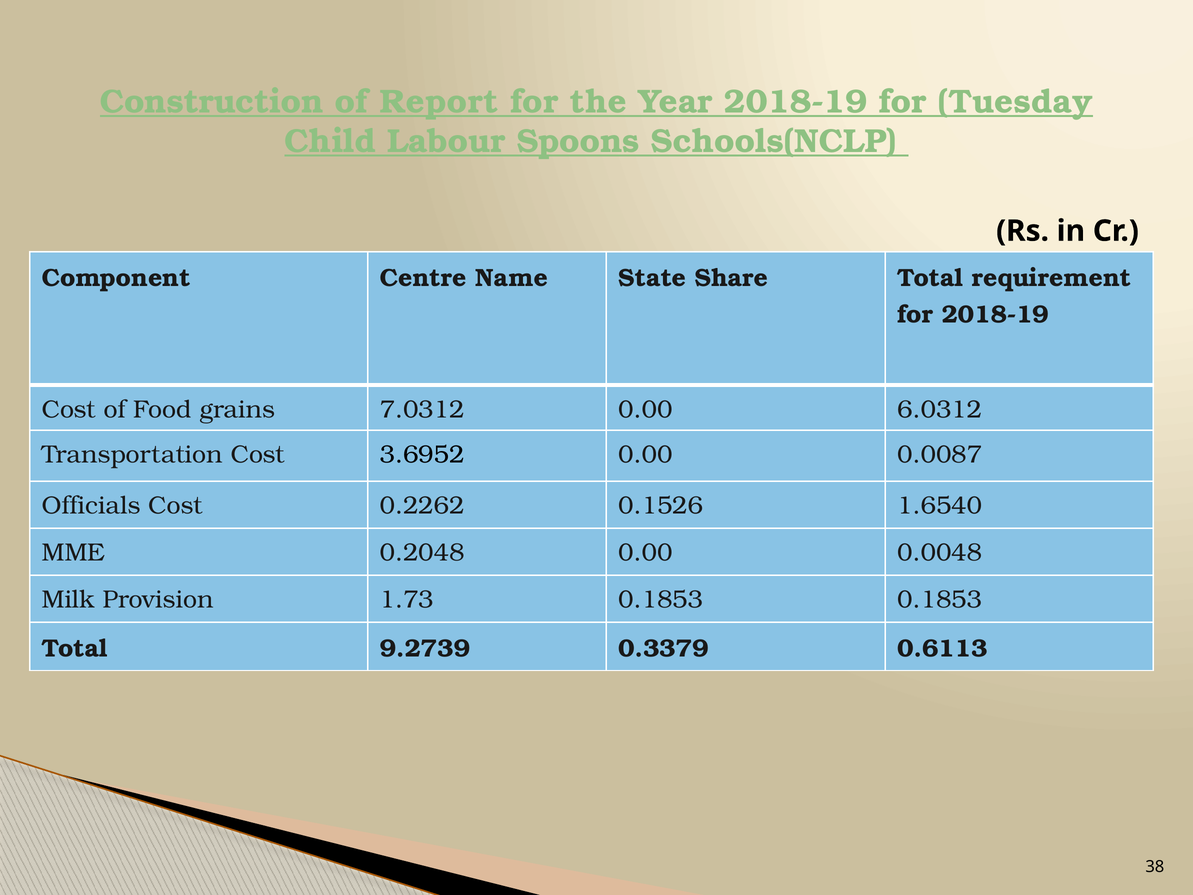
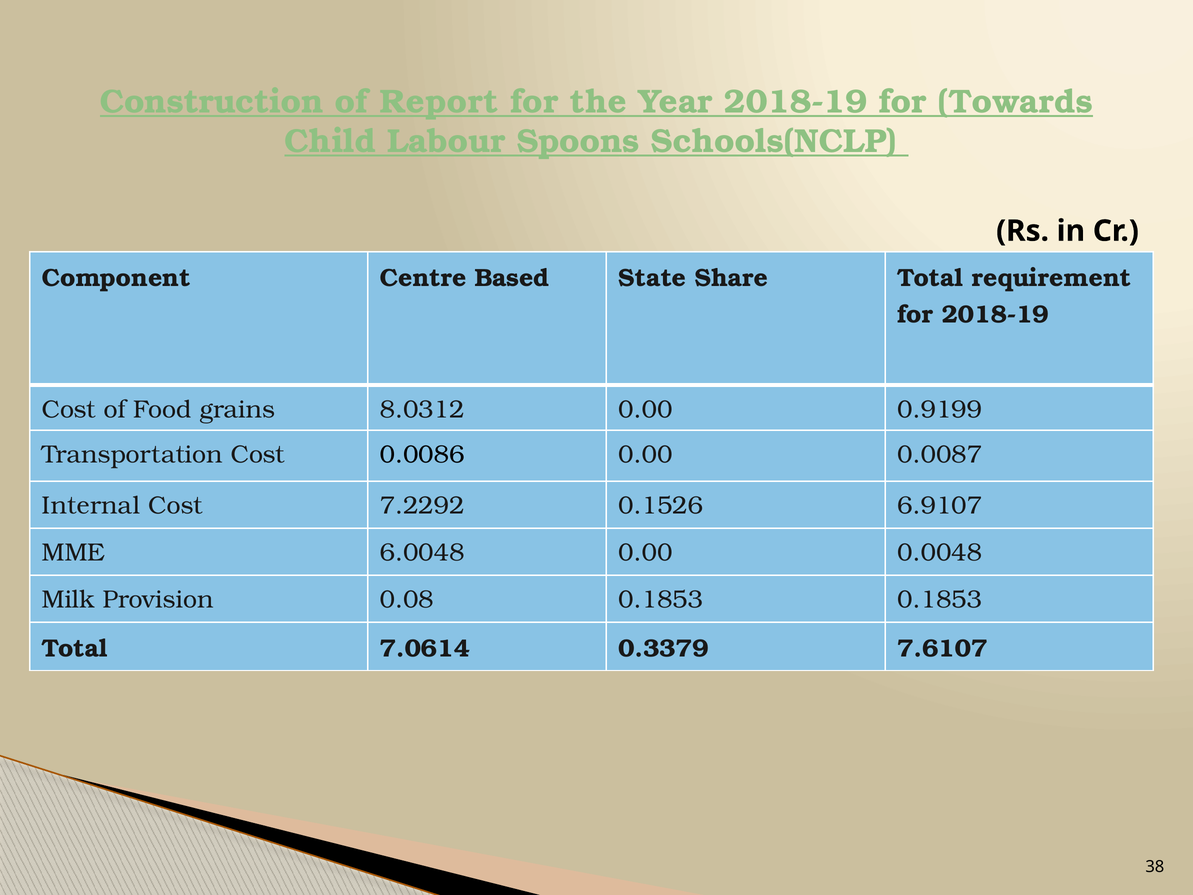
Tuesday: Tuesday -> Towards
Name: Name -> Based
7.0312: 7.0312 -> 8.0312
6.0312: 6.0312 -> 0.9199
3.6952: 3.6952 -> 0.0086
Officials: Officials -> Internal
0.2262: 0.2262 -> 7.2292
1.6540: 1.6540 -> 6.9107
0.2048: 0.2048 -> 6.0048
1.73: 1.73 -> 0.08
9.2739: 9.2739 -> 7.0614
0.6113: 0.6113 -> 7.6107
